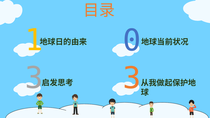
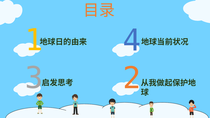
0: 0 -> 4
3 3: 3 -> 2
